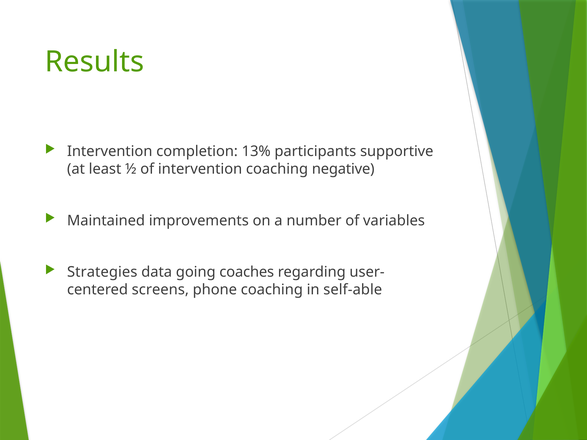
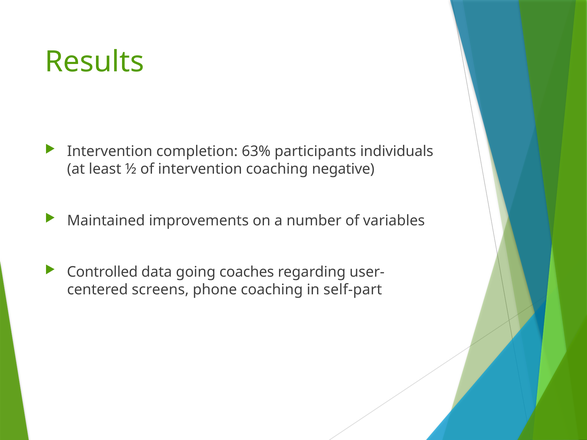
13%: 13% -> 63%
supportive: supportive -> individuals
Strategies: Strategies -> Controlled
self-able: self-able -> self-part
